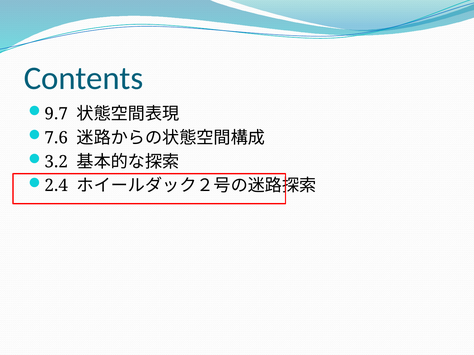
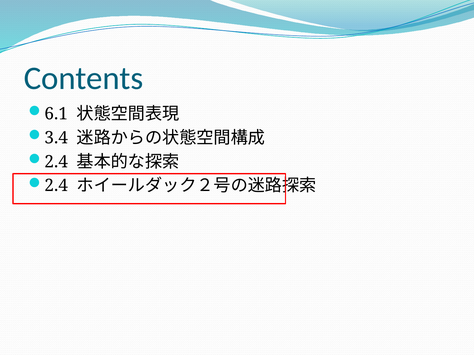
9.7: 9.7 -> 6.1
7.6: 7.6 -> 3.4
3.2 at (56, 162): 3.2 -> 2.4
